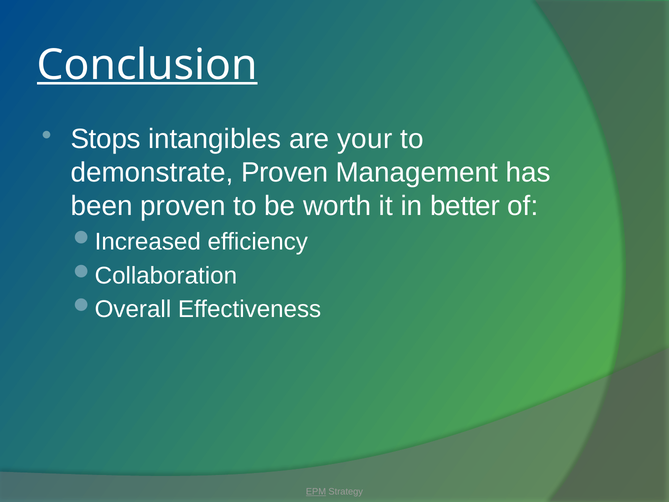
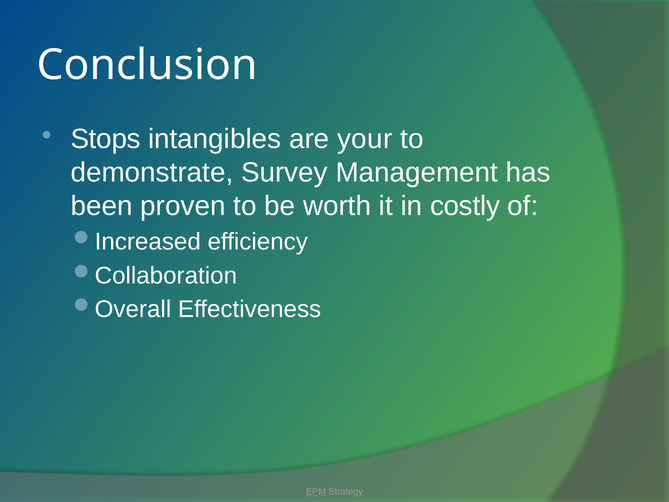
Conclusion underline: present -> none
demonstrate Proven: Proven -> Survey
better: better -> costly
